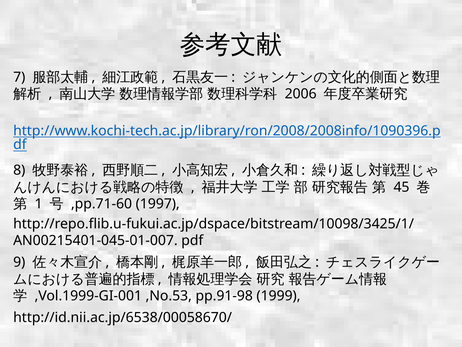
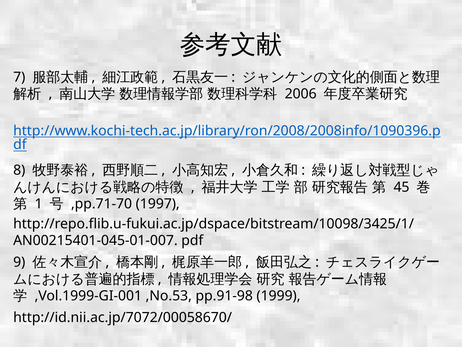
,pp.71-60: ,pp.71-60 -> ,pp.71-70
http://id.nii.ac.jp/6538/00058670/: http://id.nii.ac.jp/6538/00058670/ -> http://id.nii.ac.jp/7072/00058670/
